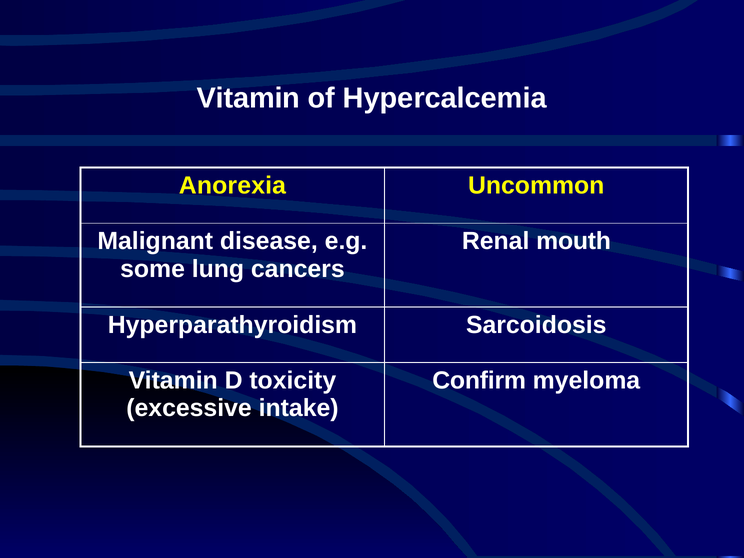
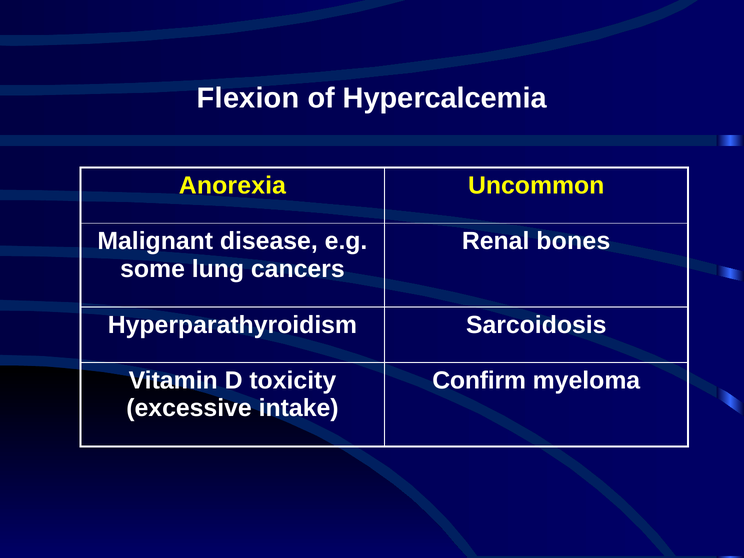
Vitamin at (248, 98): Vitamin -> Flexion
mouth: mouth -> bones
